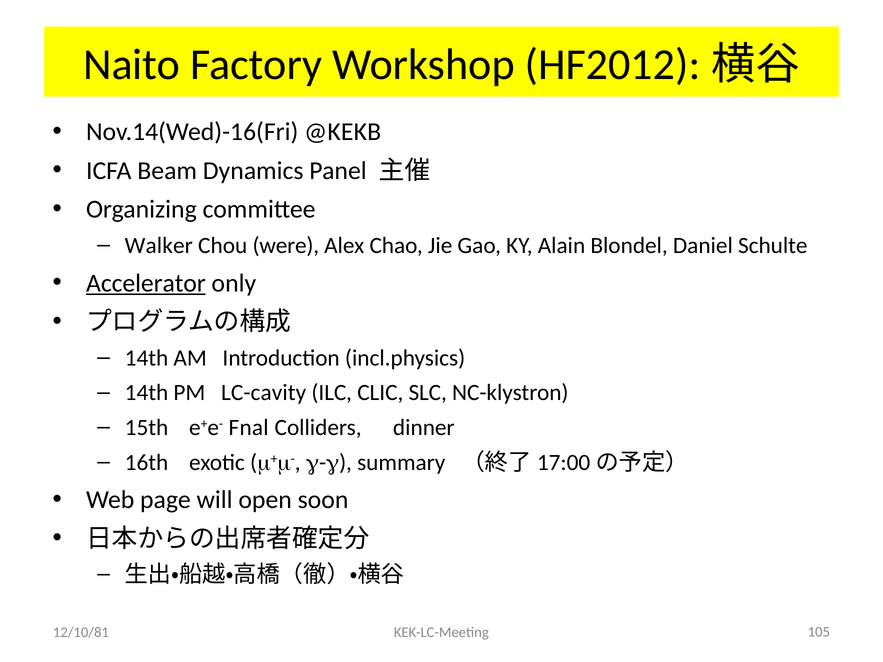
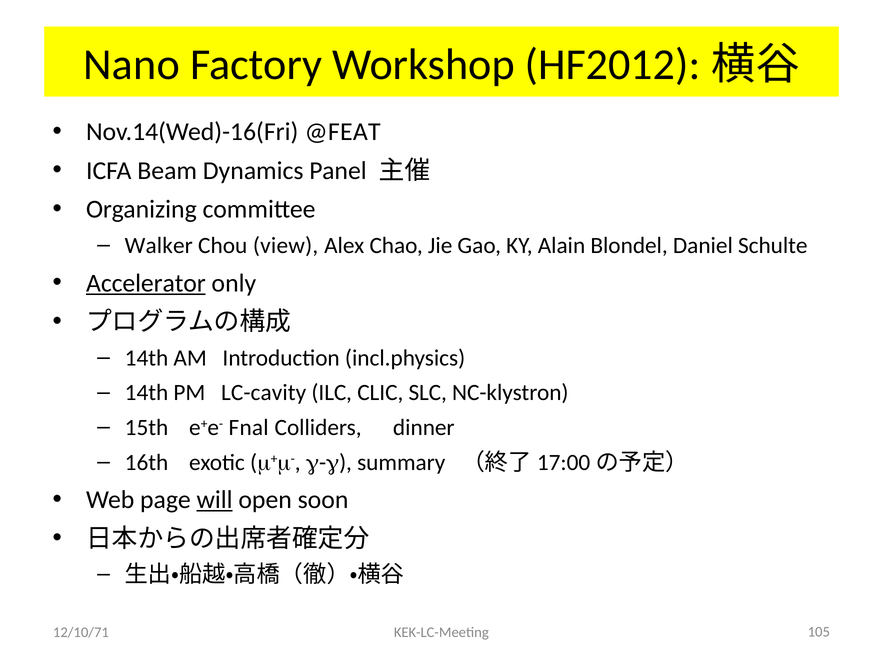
Naito: Naito -> Nano
@KEKB: @KEKB -> @FEAT
were: were -> view
will underline: none -> present
12/10/81: 12/10/81 -> 12/10/71
